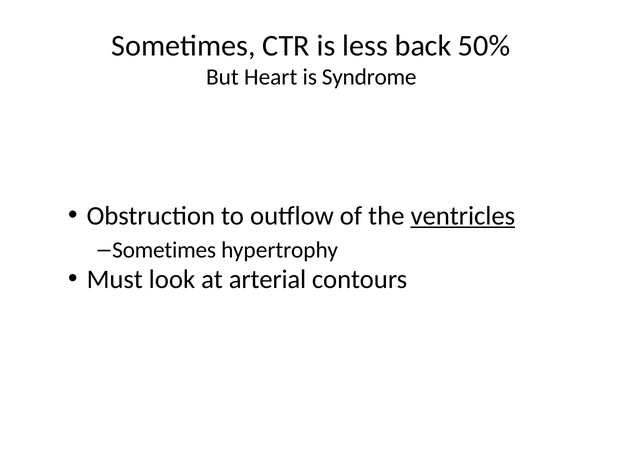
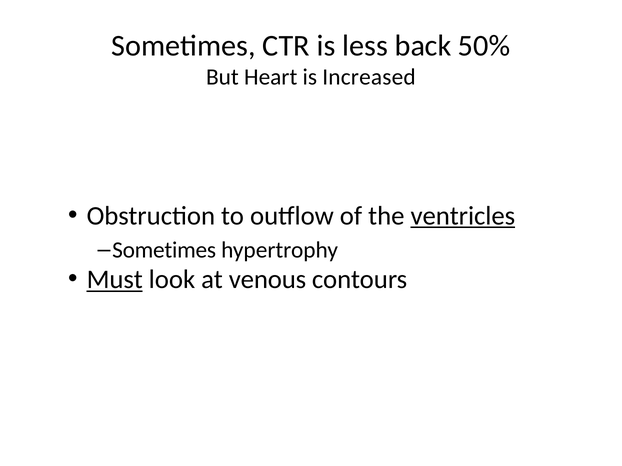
Syndrome: Syndrome -> Increased
Must underline: none -> present
arterial: arterial -> venous
